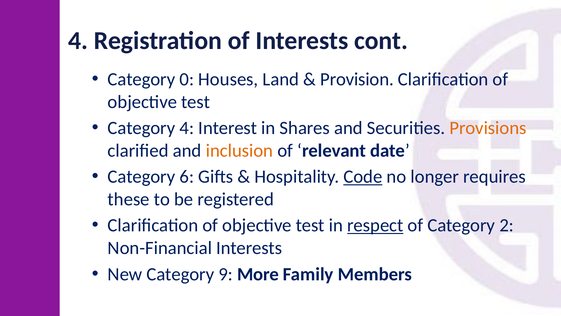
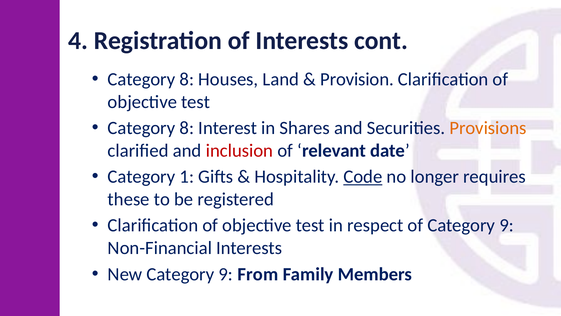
0 at (187, 79): 0 -> 8
4 at (187, 128): 4 -> 8
inclusion colour: orange -> red
6: 6 -> 1
respect underline: present -> none
of Category 2: 2 -> 9
More: More -> From
